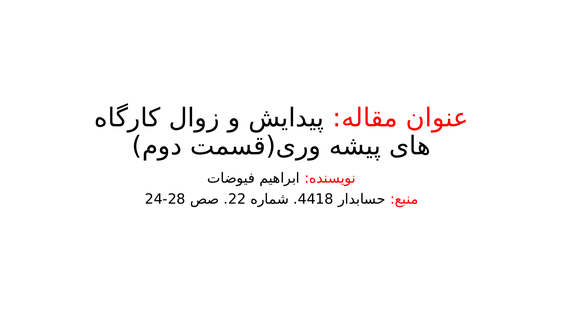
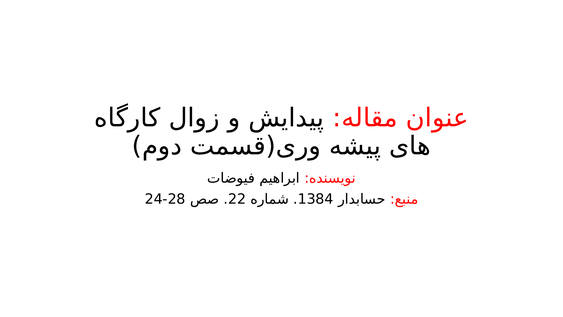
4418: 4418 -> 1384
